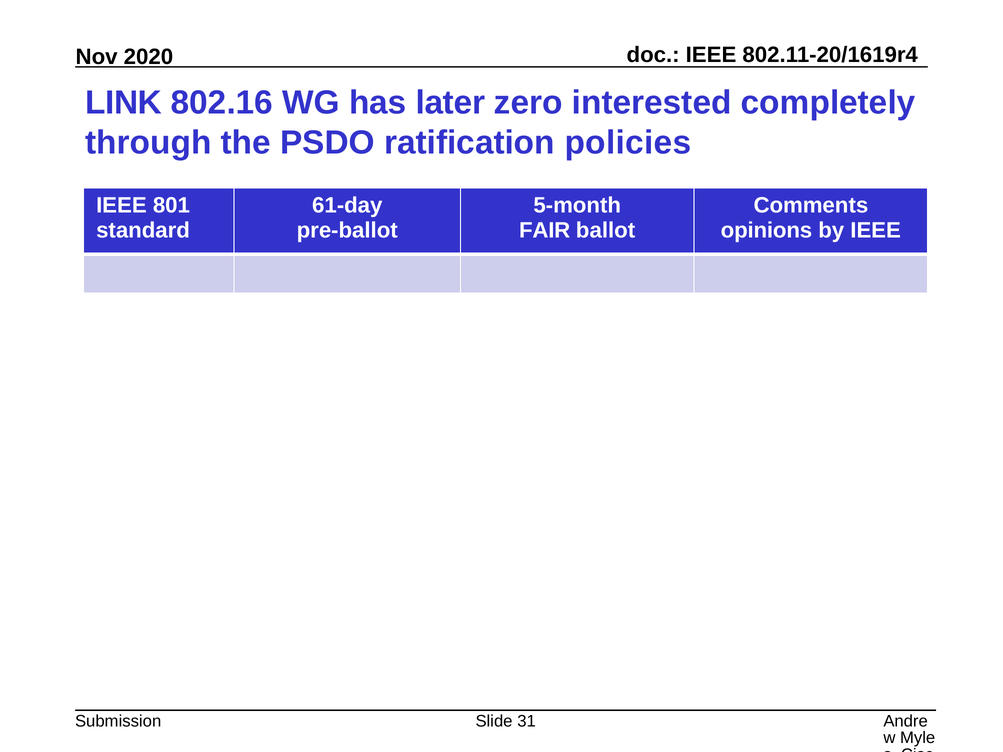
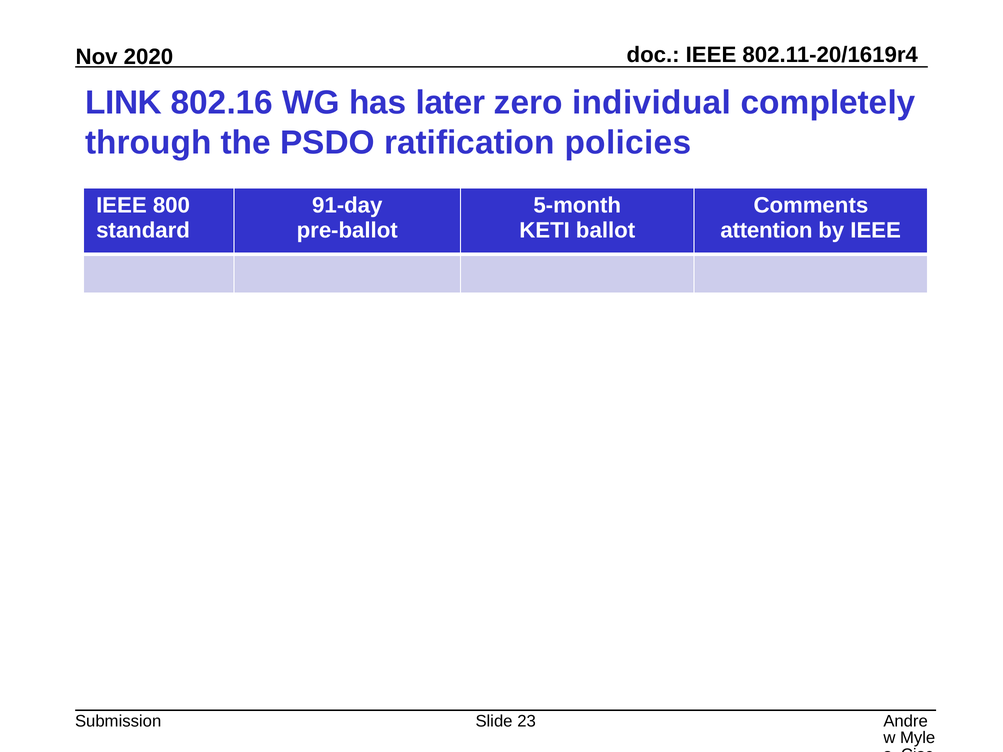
interested: interested -> individual
801: 801 -> 800
61-day: 61-day -> 91-day
FAIR: FAIR -> KETI
opinions: opinions -> attention
31: 31 -> 23
